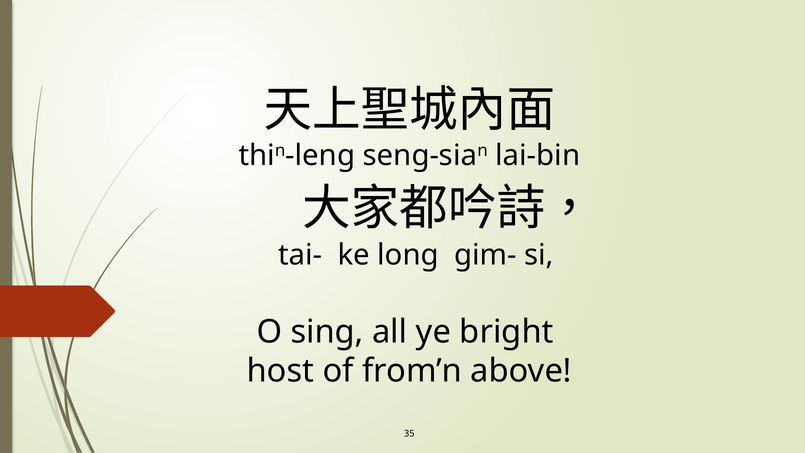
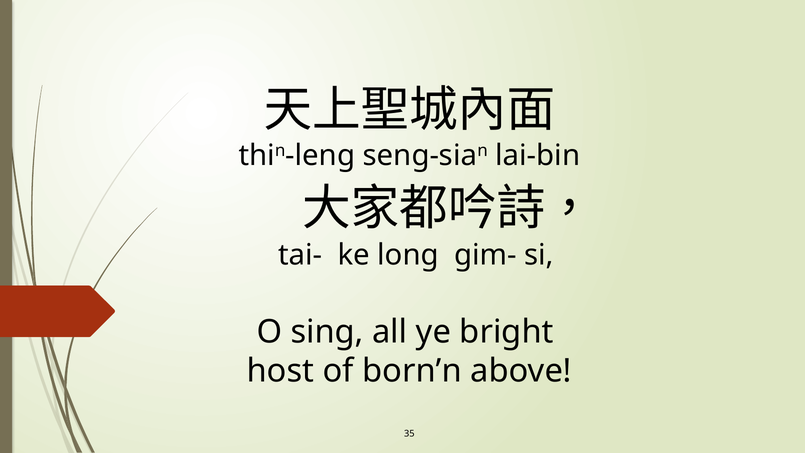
from’n: from’n -> born’n
